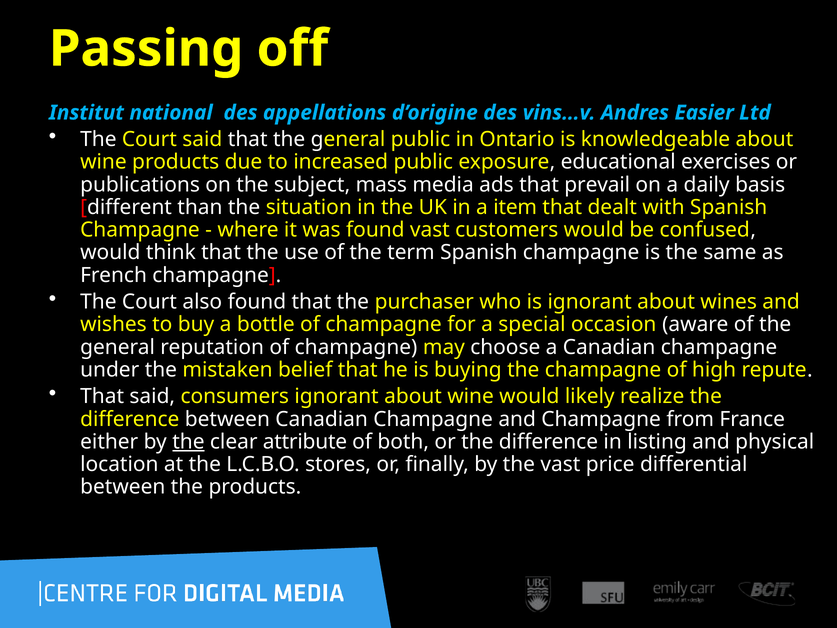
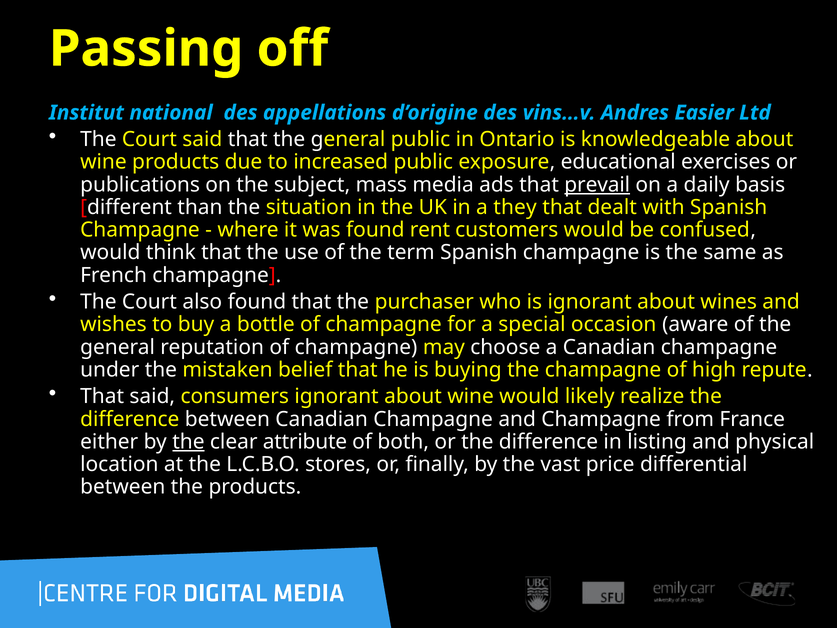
prevail underline: none -> present
item: item -> they
found vast: vast -> rent
